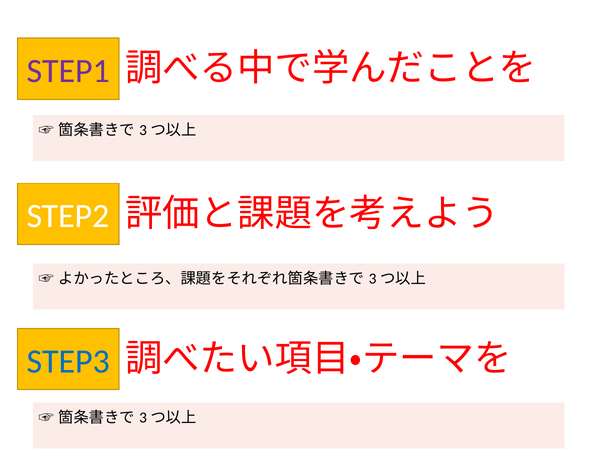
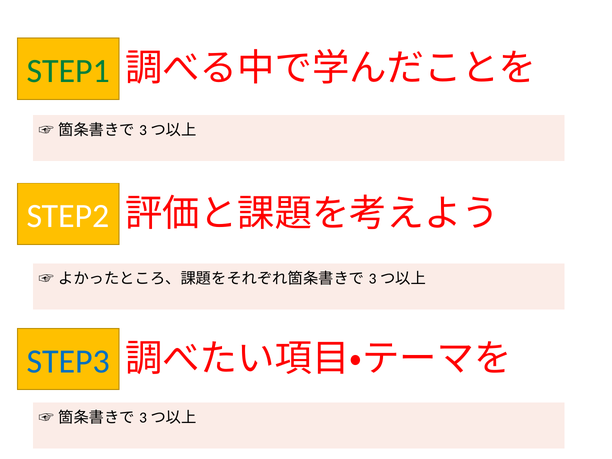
STEP1 colour: purple -> green
